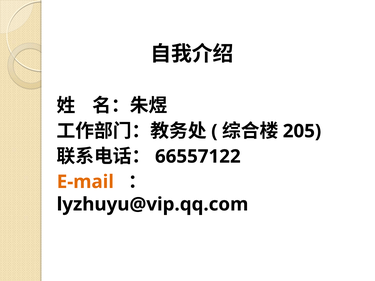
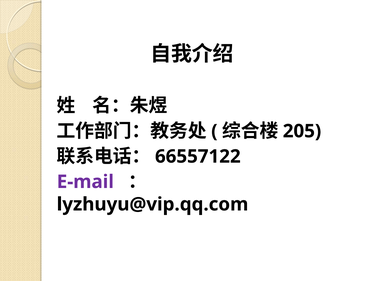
E-mail colour: orange -> purple
